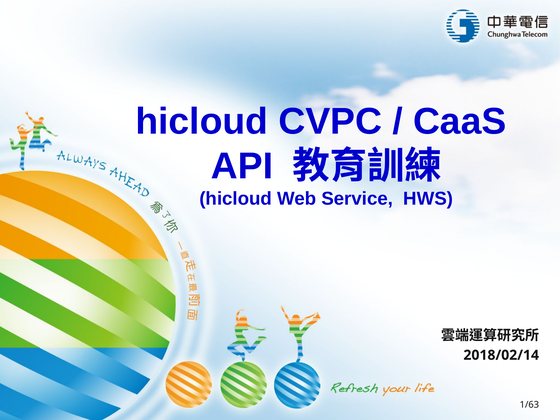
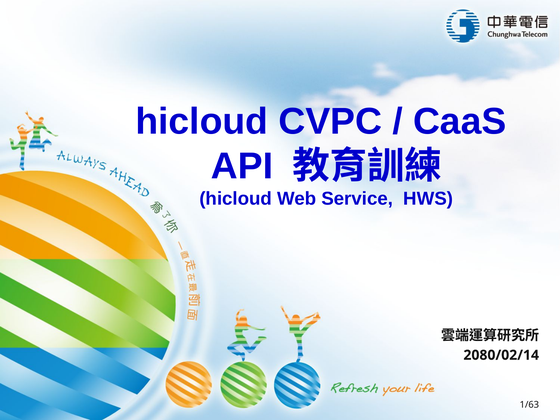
2018/02/14: 2018/02/14 -> 2080/02/14
